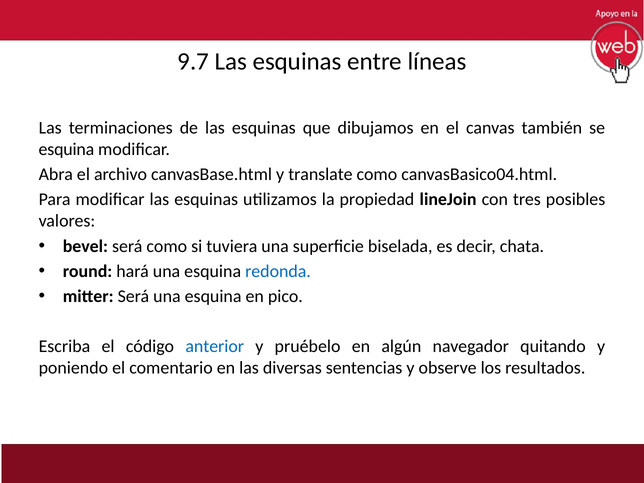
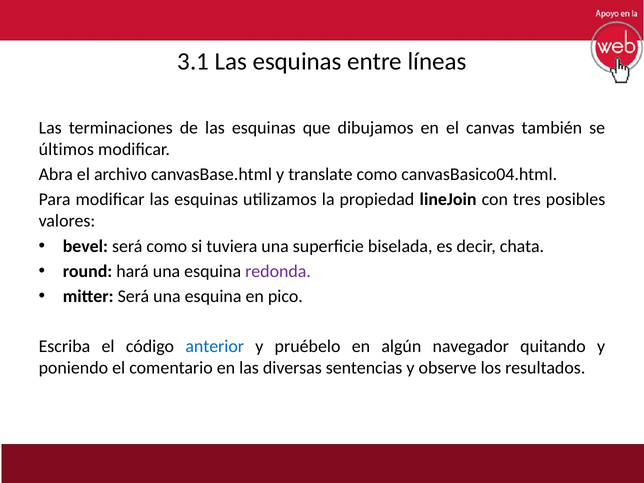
9.7: 9.7 -> 3.1
esquina at (66, 149): esquina -> últimos
redonda colour: blue -> purple
